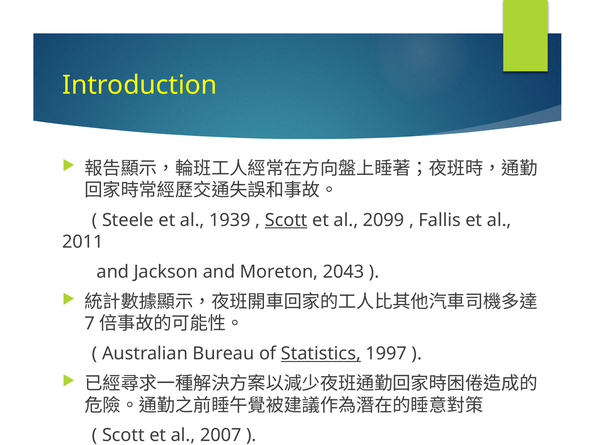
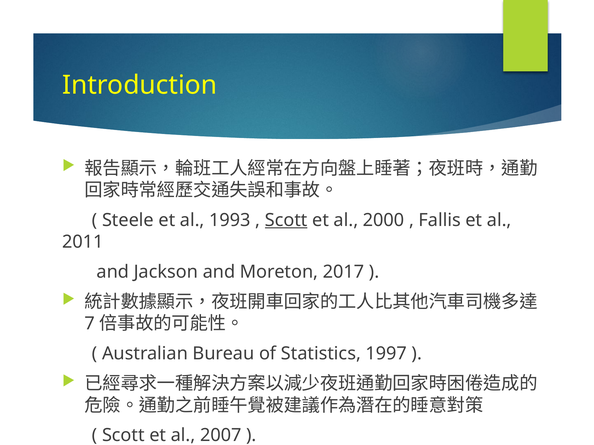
1939: 1939 -> 1993
2099: 2099 -> 2000
2043: 2043 -> 2017
Statistics underline: present -> none
